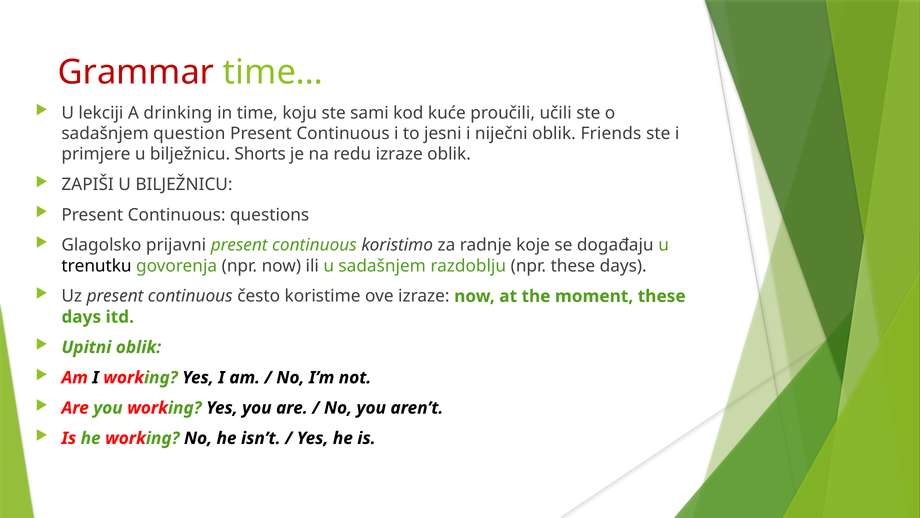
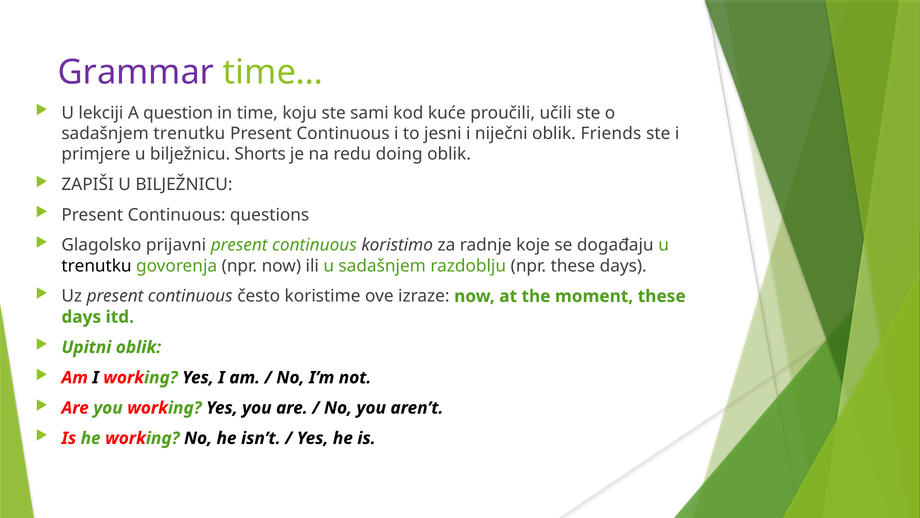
Grammar colour: red -> purple
drinking: drinking -> question
sadašnjem question: question -> trenutku
redu izraze: izraze -> doing
